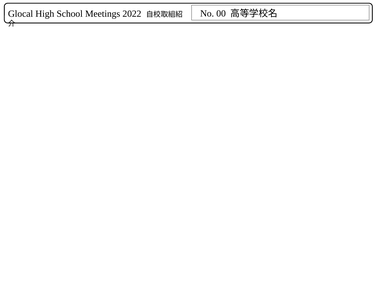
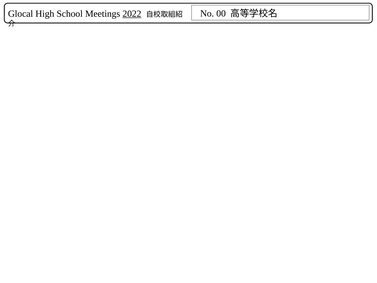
2022 underline: none -> present
